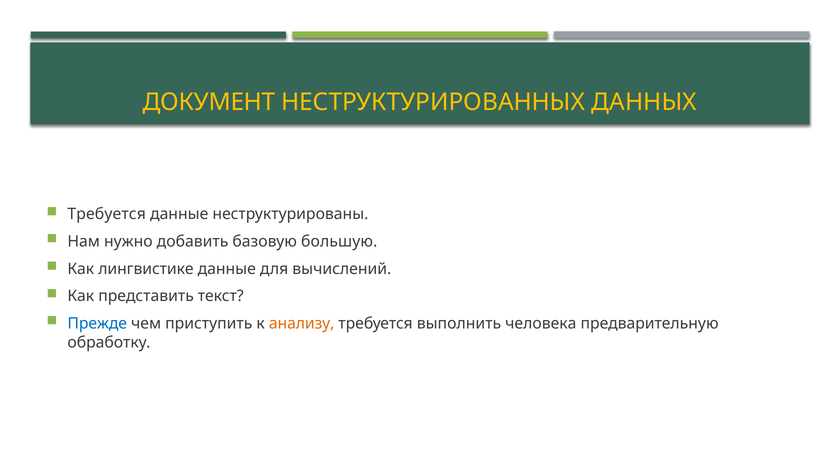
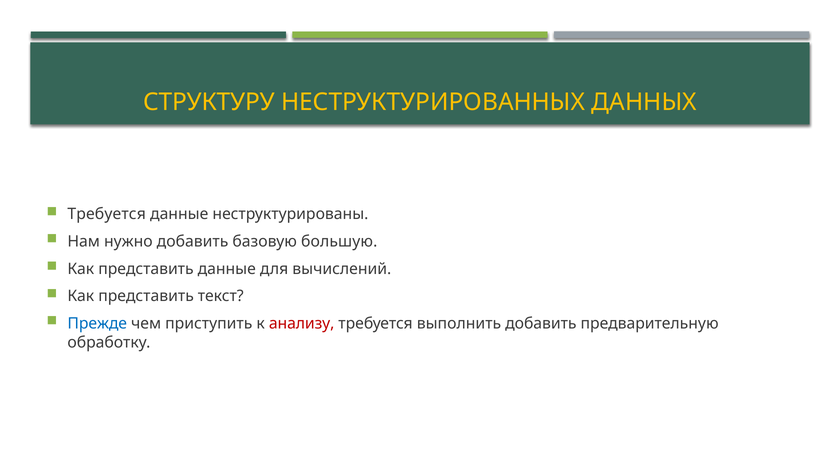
ДОКУМЕНТ: ДОКУМЕНТ -> СТРУКТУРУ
лингвистике at (146, 269): лингвистике -> представить
анализу colour: orange -> red
выполнить человека: человека -> добавить
